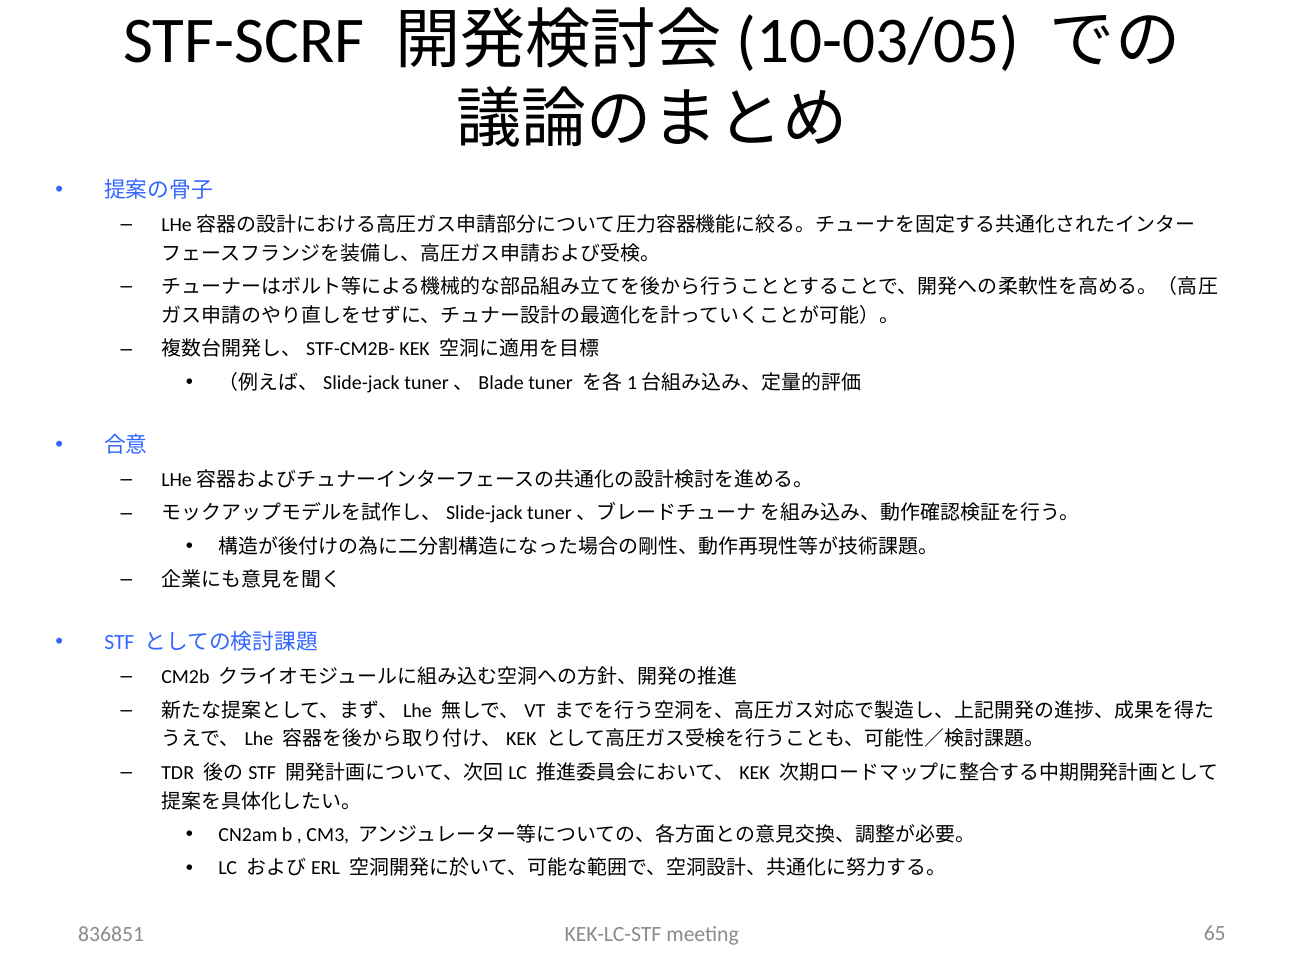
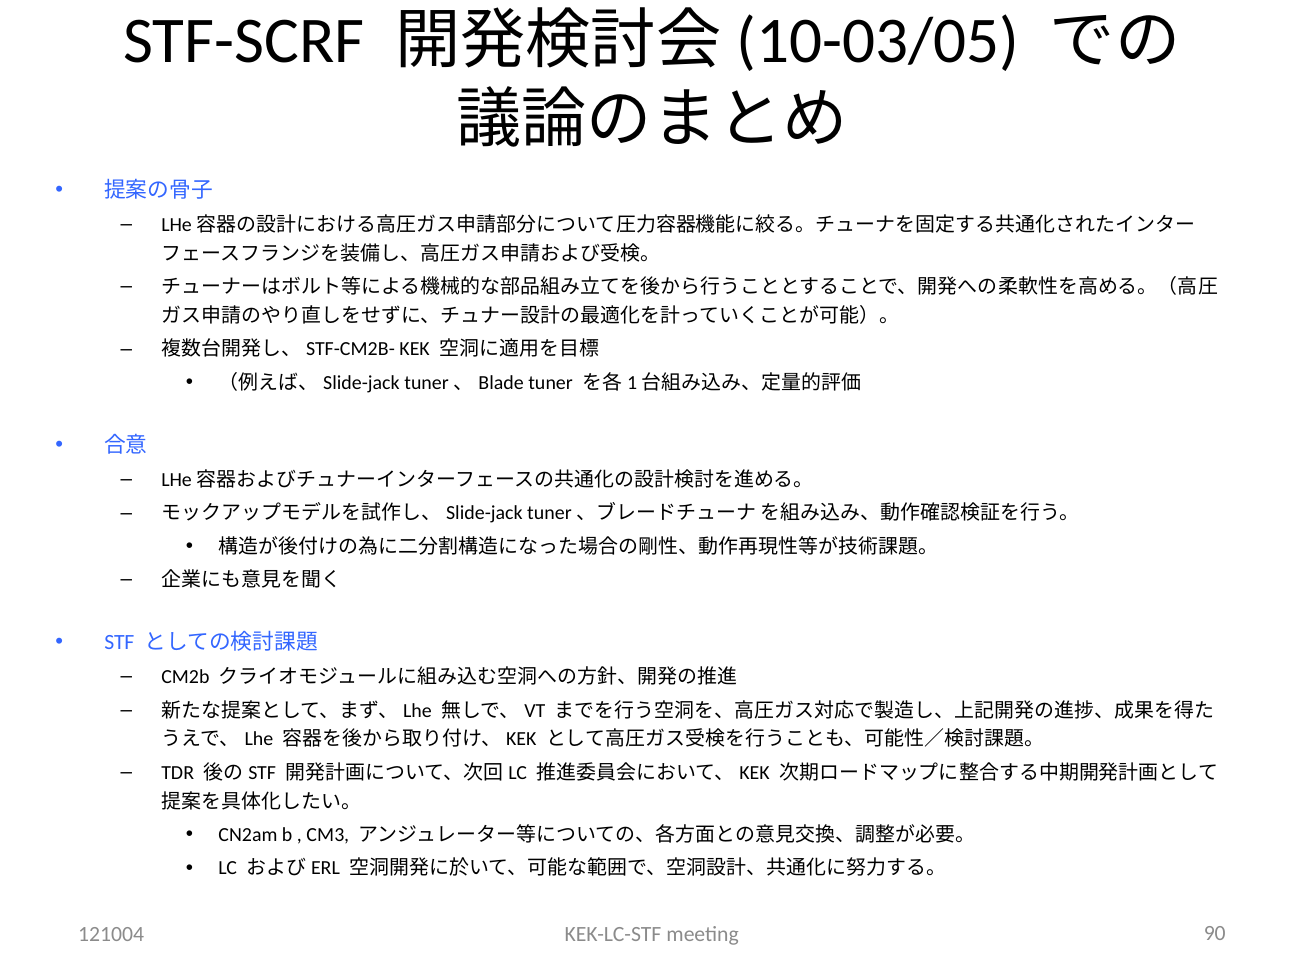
836851: 836851 -> 121004
65: 65 -> 90
